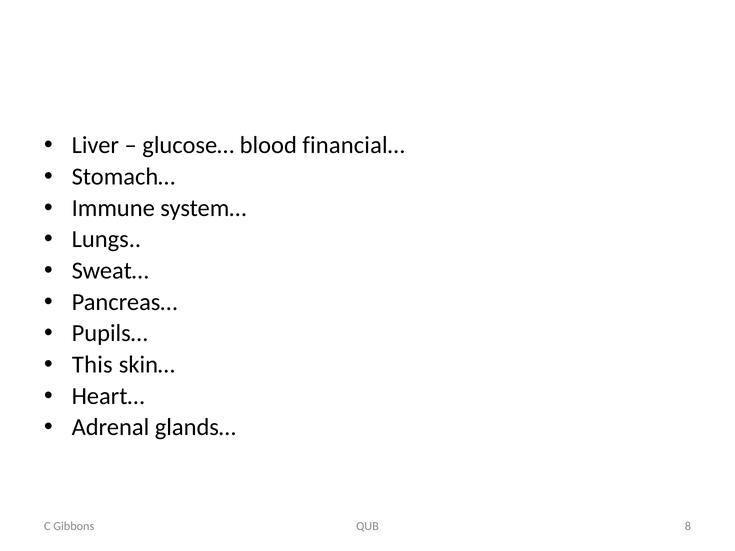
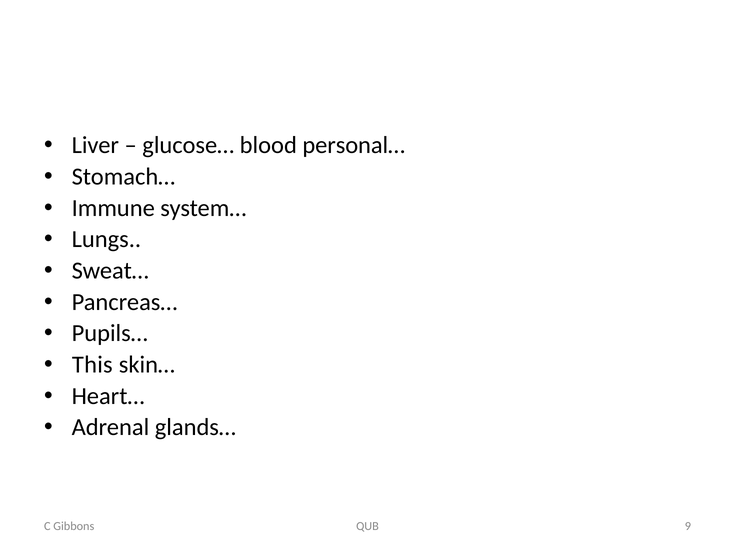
financial…: financial… -> personal…
8: 8 -> 9
